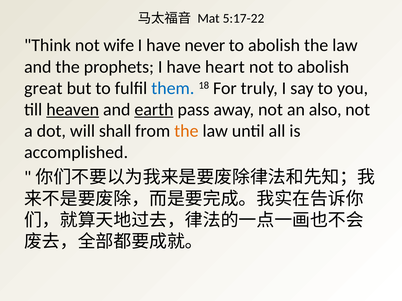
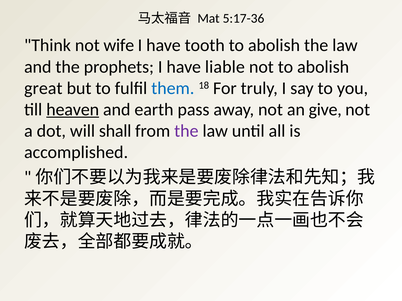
5:17-22: 5:17-22 -> 5:17-36
never: never -> tooth
heart: heart -> liable
earth underline: present -> none
also: also -> give
the at (186, 131) colour: orange -> purple
